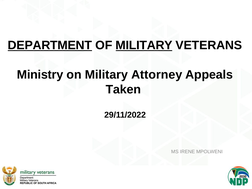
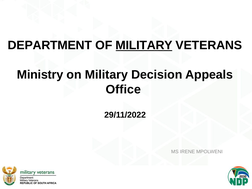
DEPARTMENT underline: present -> none
Attorney: Attorney -> Decision
Taken: Taken -> Office
